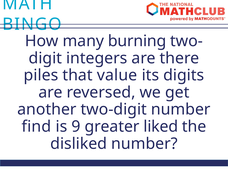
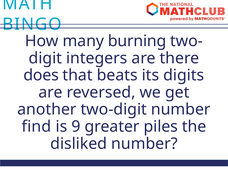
piles: piles -> does
value: value -> beats
liked: liked -> piles
